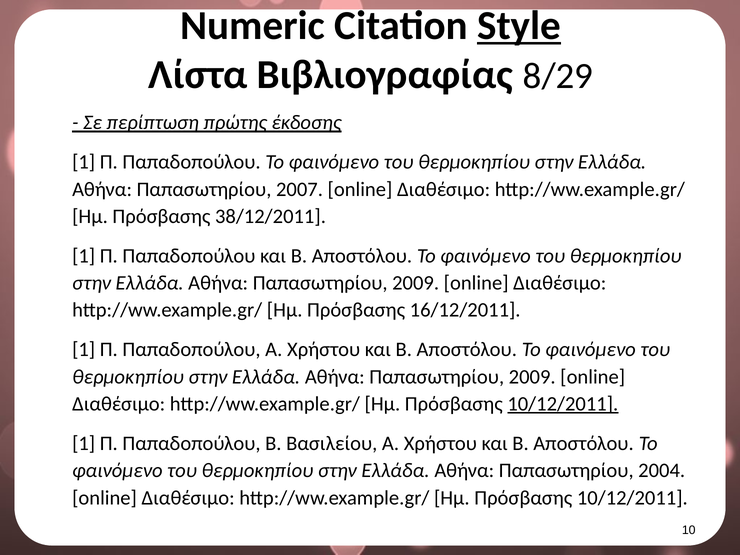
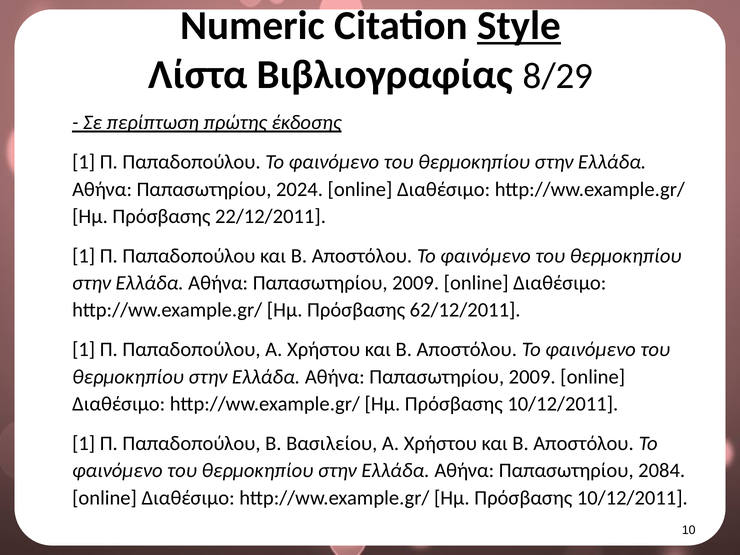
2007: 2007 -> 2024
38/12/2011: 38/12/2011 -> 22/12/2011
16/12/2011: 16/12/2011 -> 62/12/2011
10/12/2011 at (563, 404) underline: present -> none
2004: 2004 -> 2084
